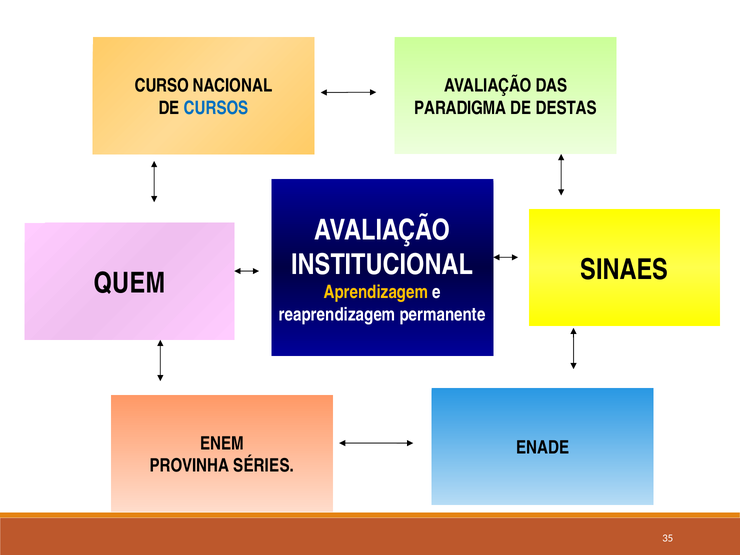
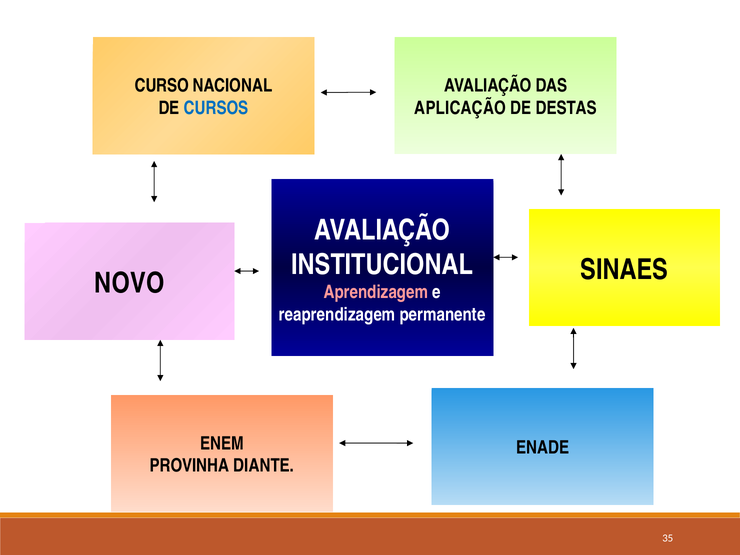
PARADIGMA: PARADIGMA -> APLICAÇÃO
QUEM: QUEM -> NOVO
Aprendizagem colour: yellow -> pink
SÉRIES: SÉRIES -> DIANTE
